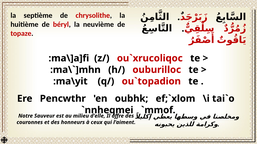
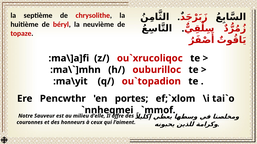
oubhk: oubhk -> portes
